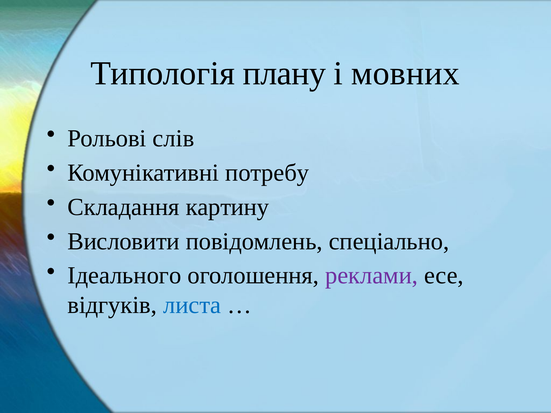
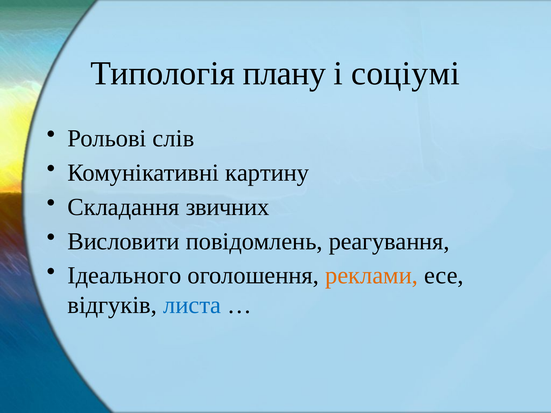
мовних: мовних -> соціумі
потребу: потребу -> картину
картину: картину -> звичних
спеціально: спеціально -> реагування
реклами colour: purple -> orange
